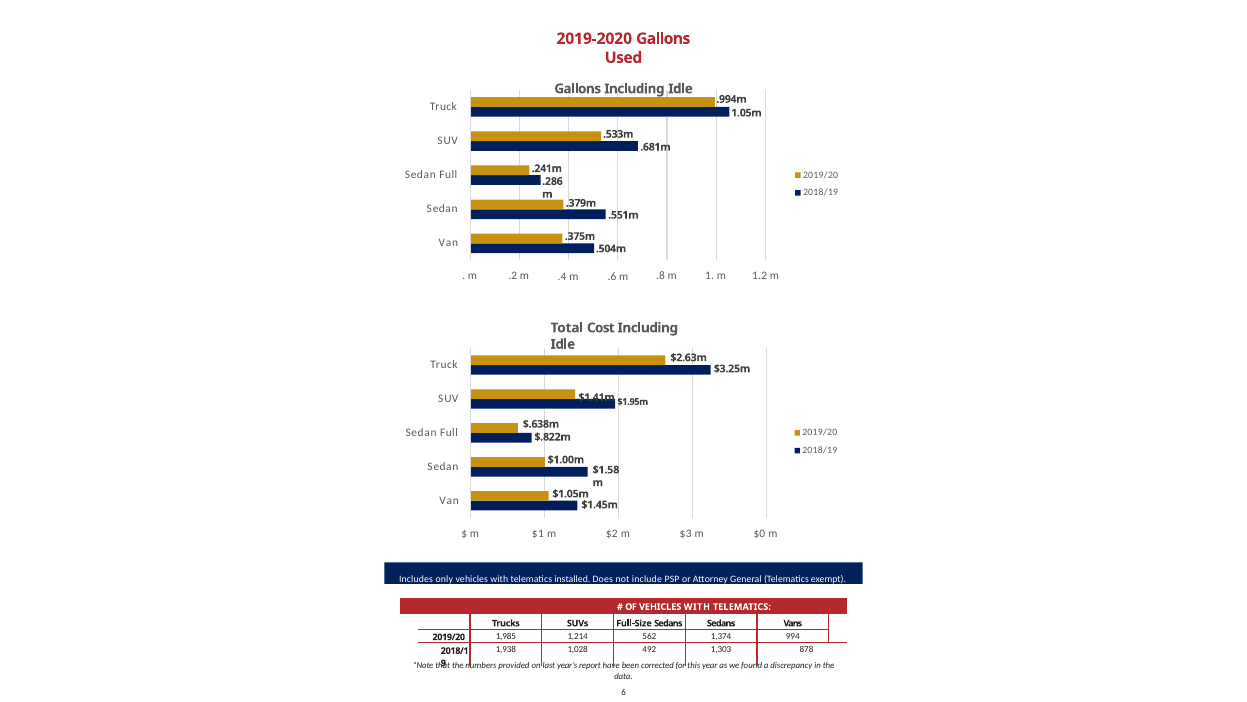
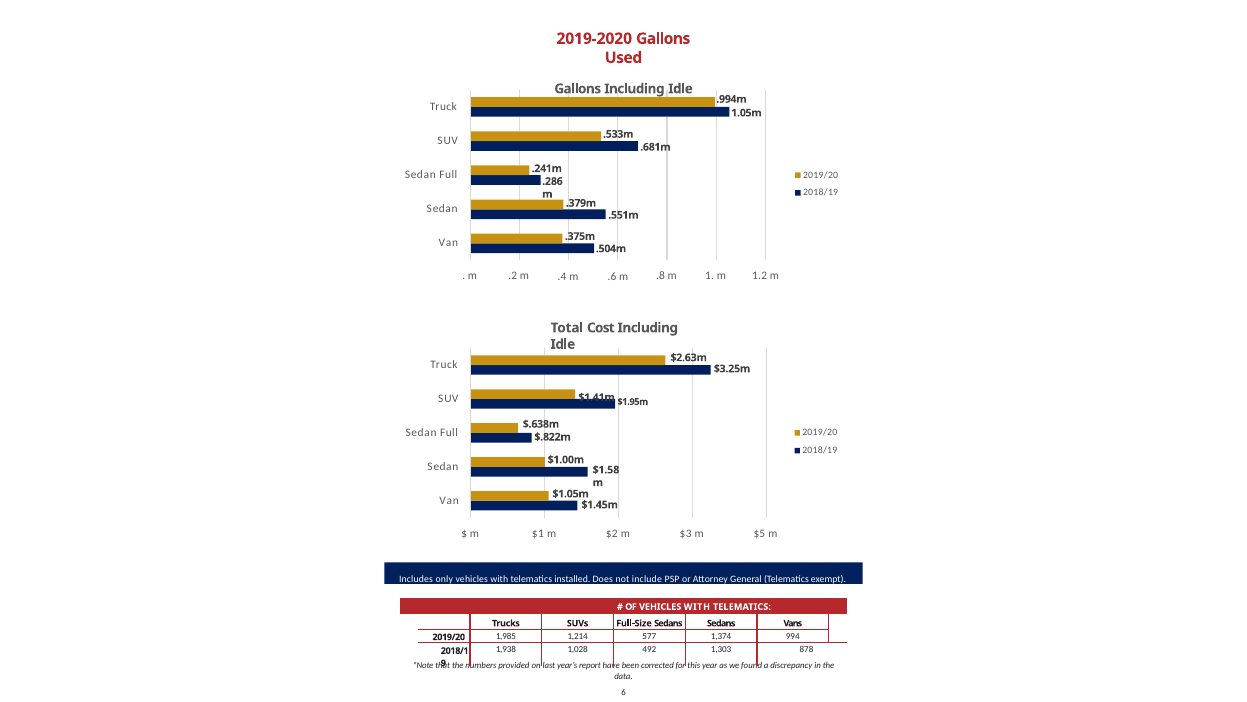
$0: $0 -> $5
562: 562 -> 577
